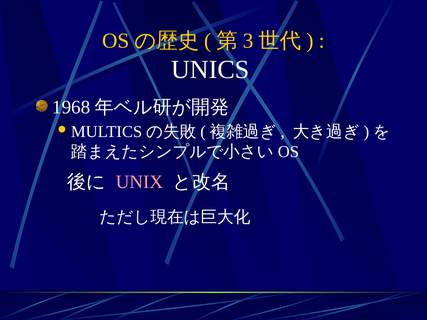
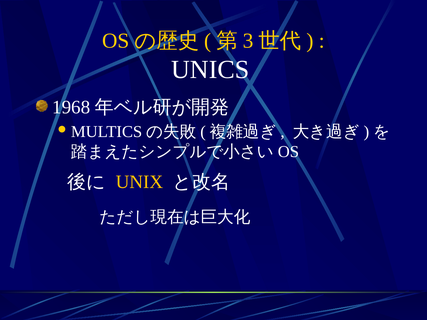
UNIX colour: pink -> yellow
